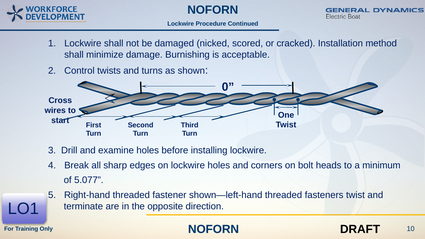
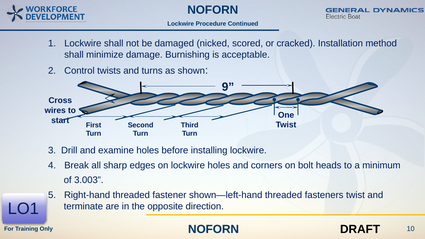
0: 0 -> 9
5.077: 5.077 -> 3.003
